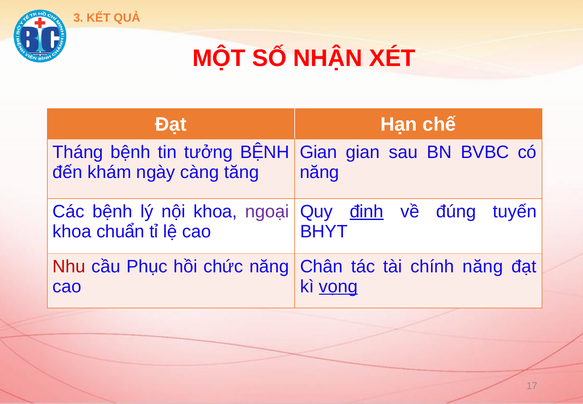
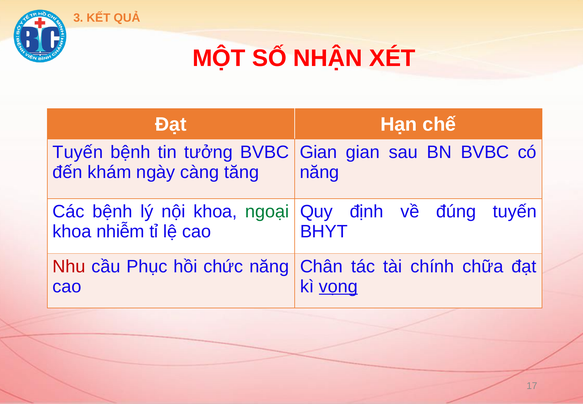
Tháng at (78, 152): Tháng -> Tuyến
tưởng BỆNH: BỆNH -> BVBC
ngoại colour: purple -> green
định underline: present -> none
chuẩn: chuẩn -> nhiễm
chính năng: năng -> chữa
